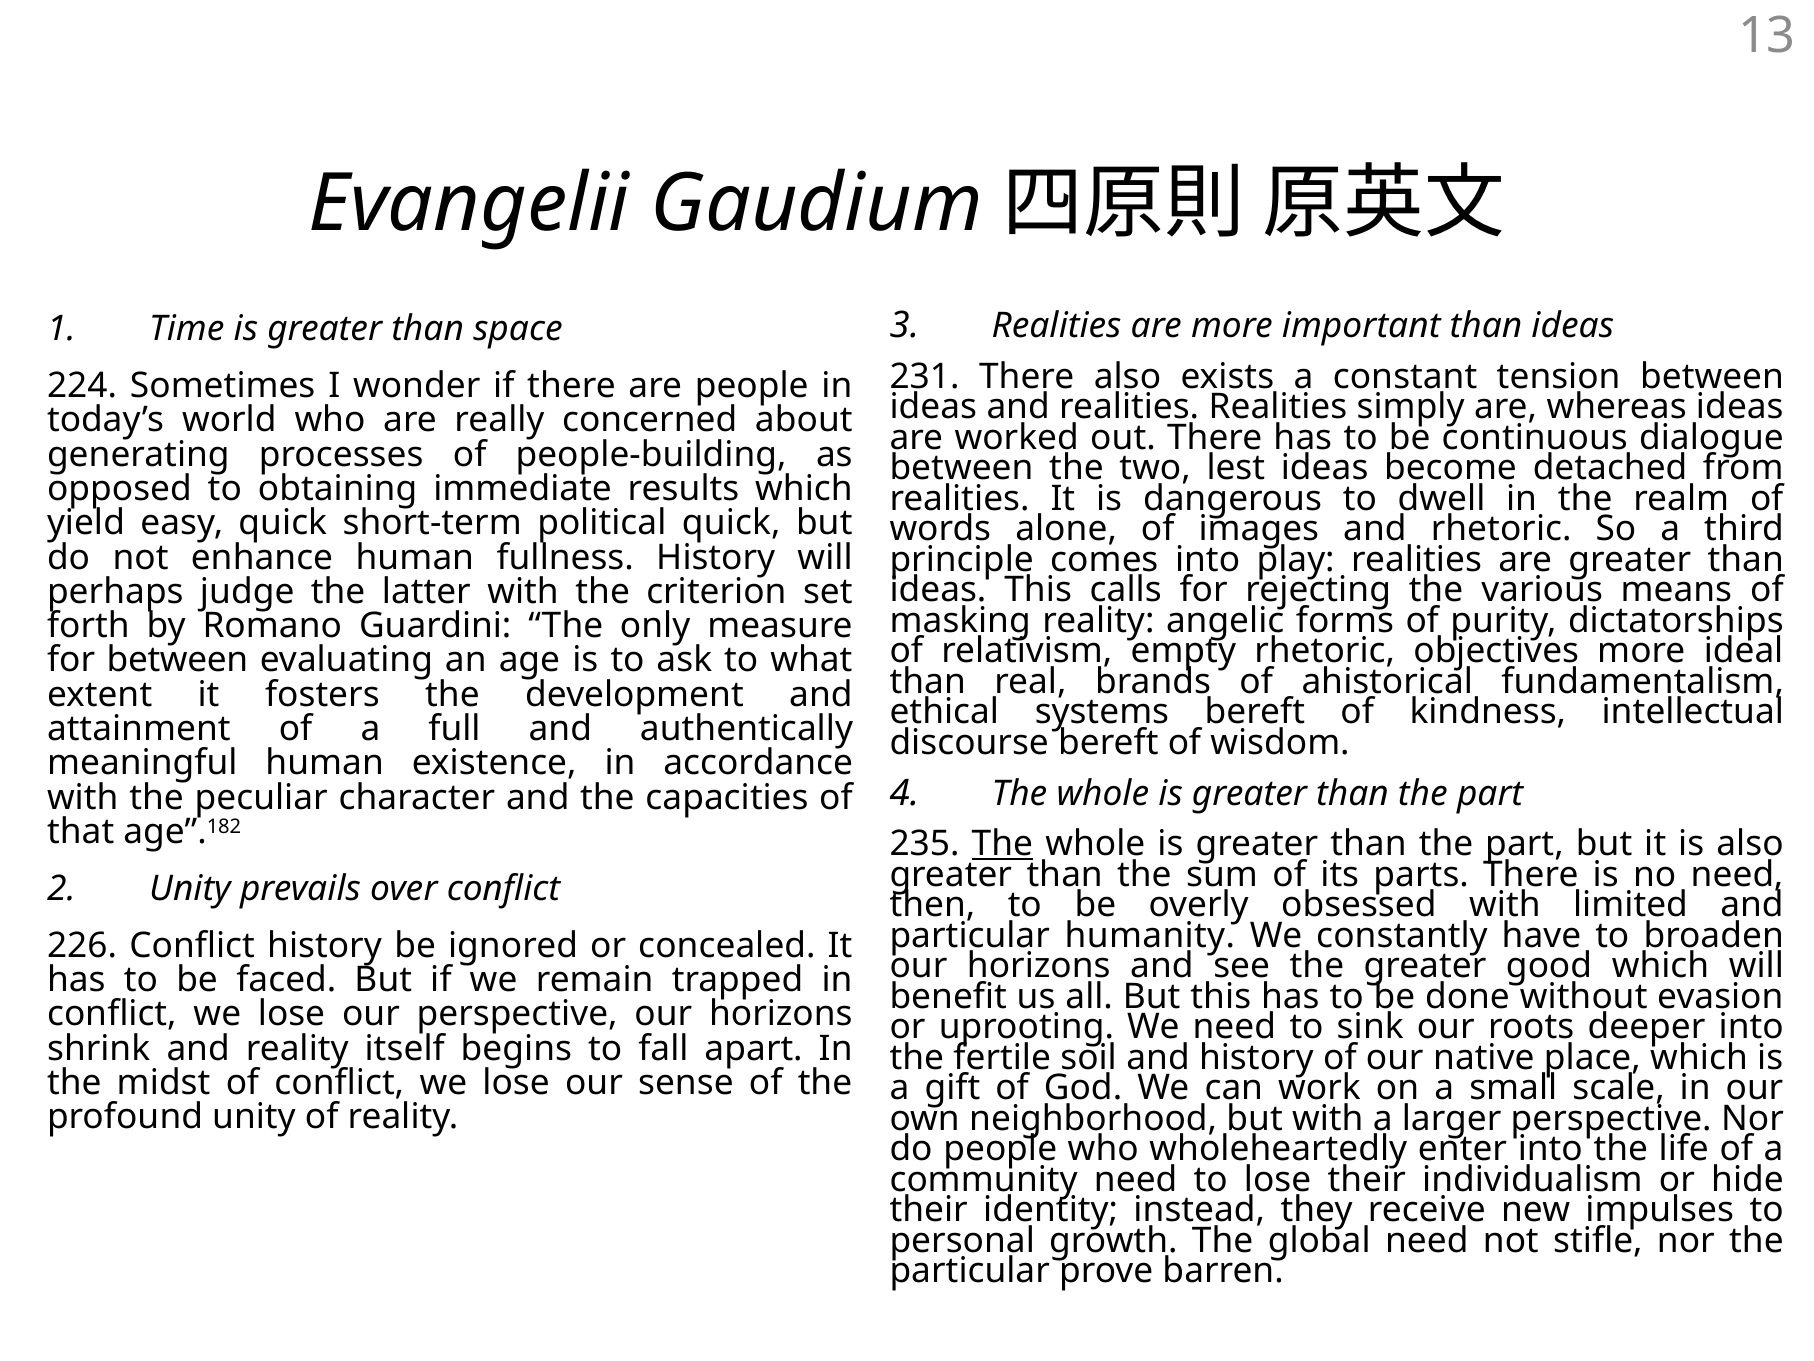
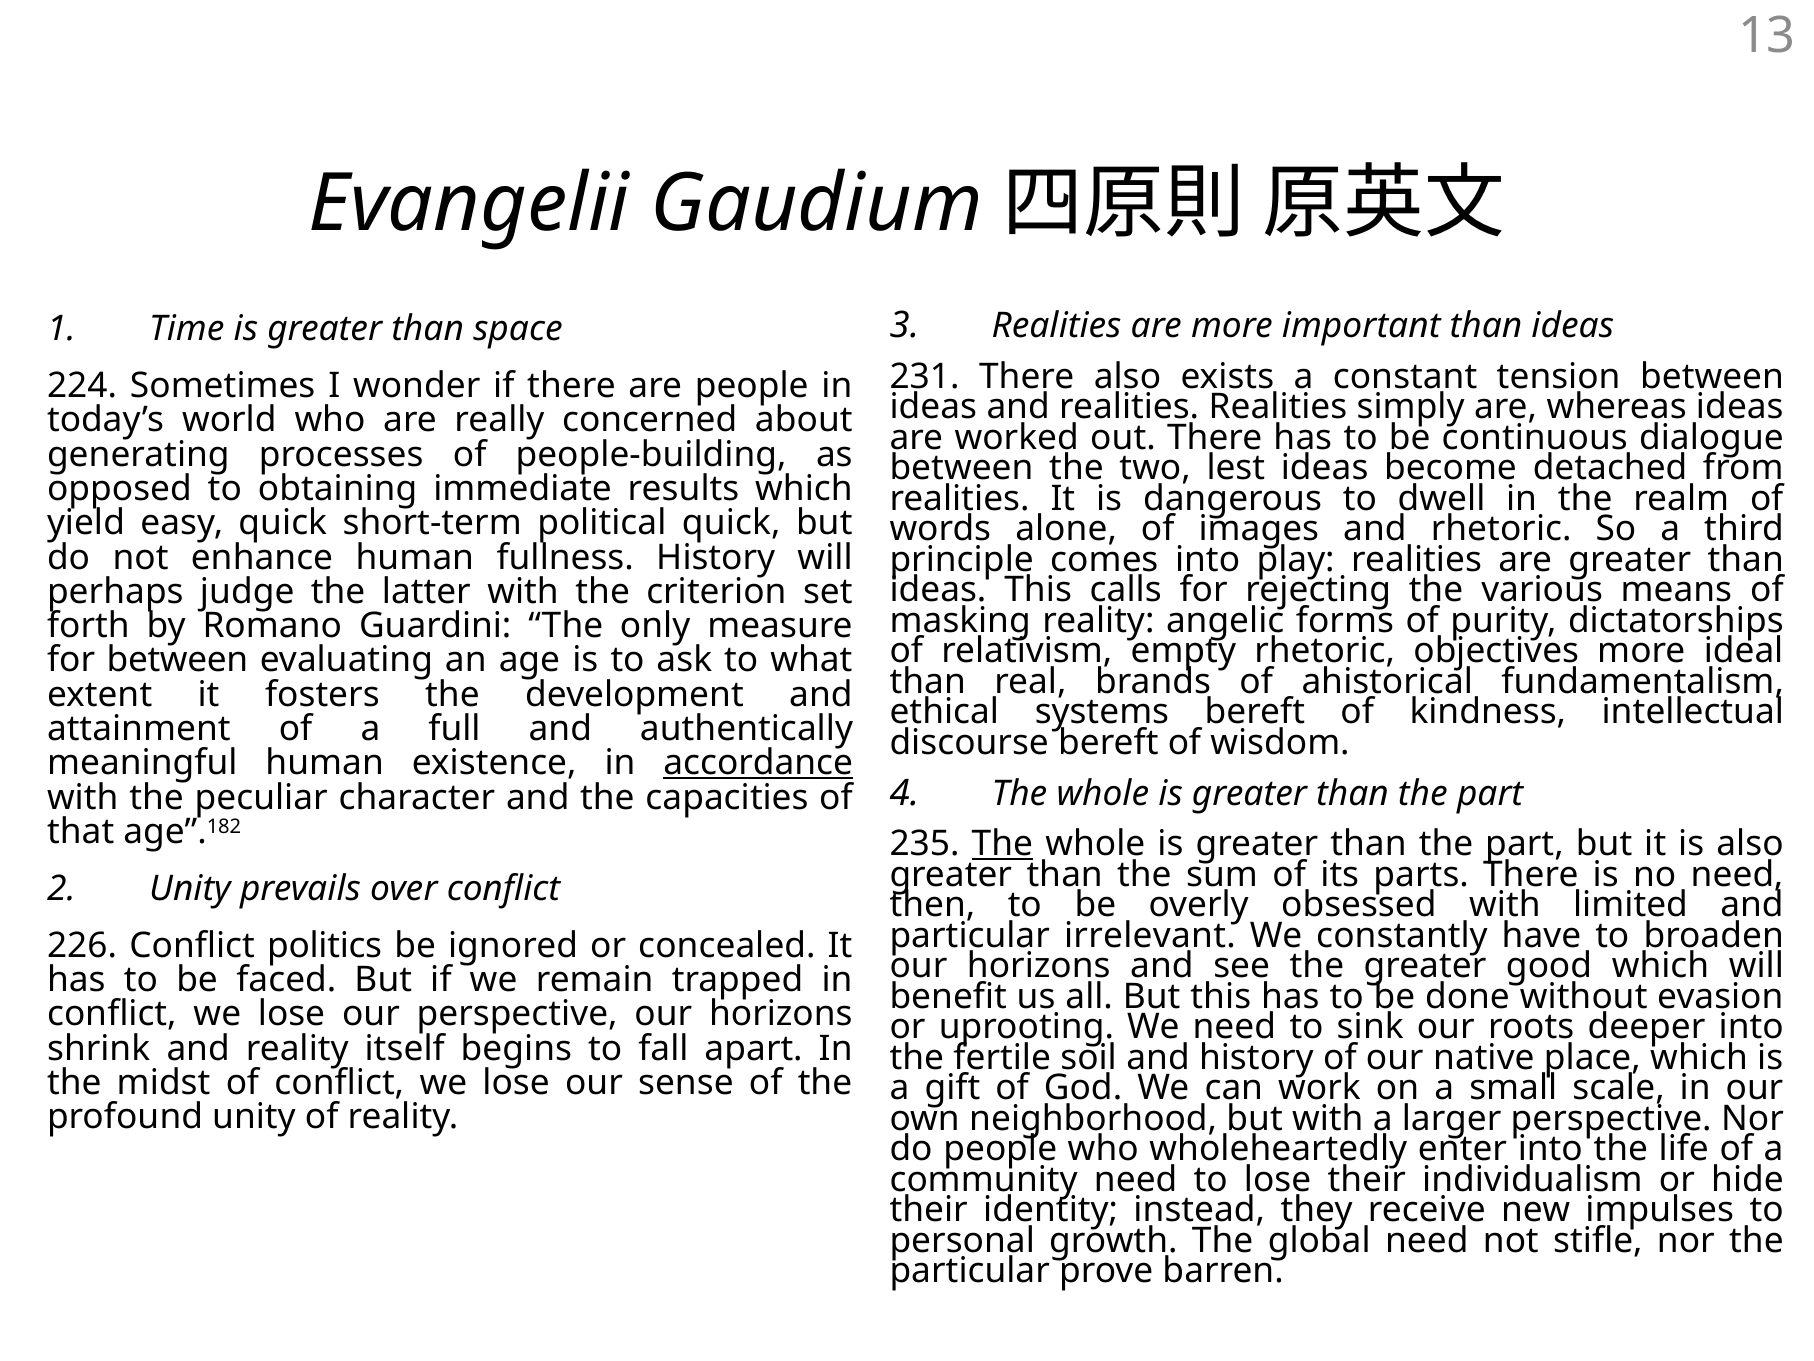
accordance underline: none -> present
humanity: humanity -> irrelevant
Conflict history: history -> politics
